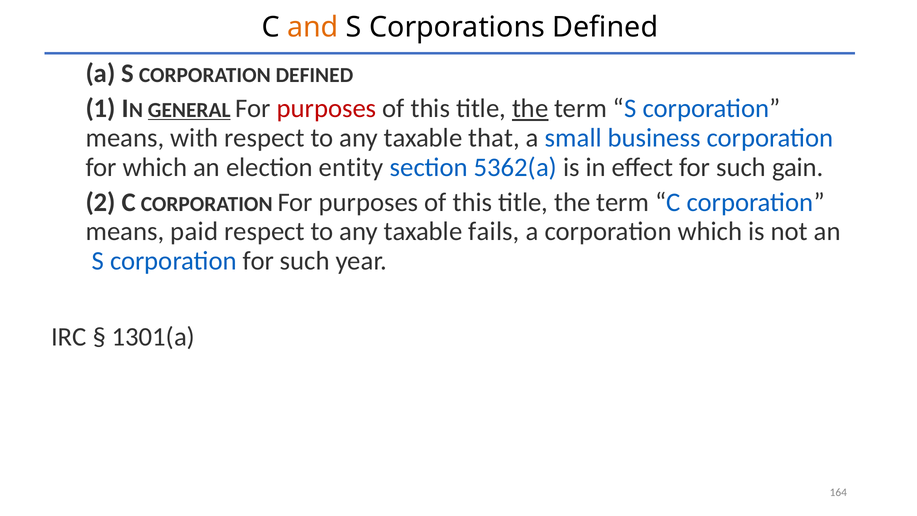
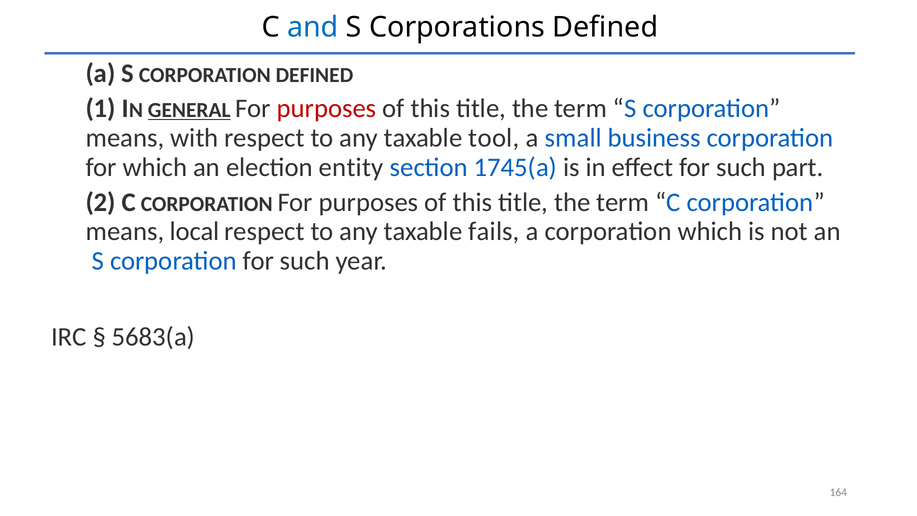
and colour: orange -> blue
the at (530, 108) underline: present -> none
that: that -> tool
5362(a: 5362(a -> 1745(a
gain: gain -> part
paid: paid -> local
1301(a: 1301(a -> 5683(a
